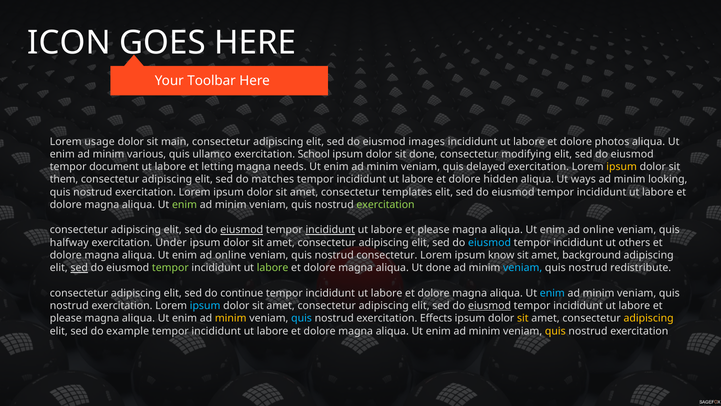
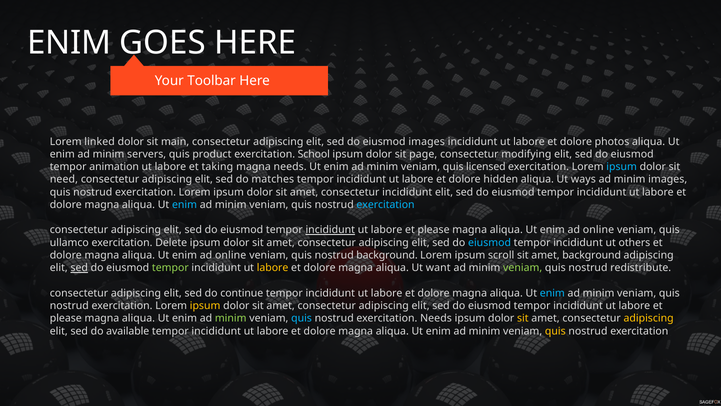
ICON at (69, 43): ICON -> ENIM
usage: usage -> linked
various: various -> servers
ullamco: ullamco -> product
sit done: done -> page
document: document -> animation
letting: letting -> taking
delayed: delayed -> licensed
ipsum at (622, 167) colour: yellow -> light blue
them: them -> need
minim looking: looking -> images
consectetur templates: templates -> incididunt
enim at (184, 205) colour: light green -> light blue
exercitation at (386, 205) colour: light green -> light blue
eiusmod at (242, 230) underline: present -> none
halfway: halfway -> ullamco
Under: Under -> Delete
nostrud consectetur: consectetur -> background
know: know -> scroll
labore at (273, 268) colour: light green -> yellow
Ut done: done -> want
veniam at (523, 268) colour: light blue -> light green
ipsum at (205, 306) colour: light blue -> yellow
eiusmod at (490, 306) underline: present -> none
minim at (231, 318) colour: yellow -> light green
exercitation Effects: Effects -> Needs
example: example -> available
